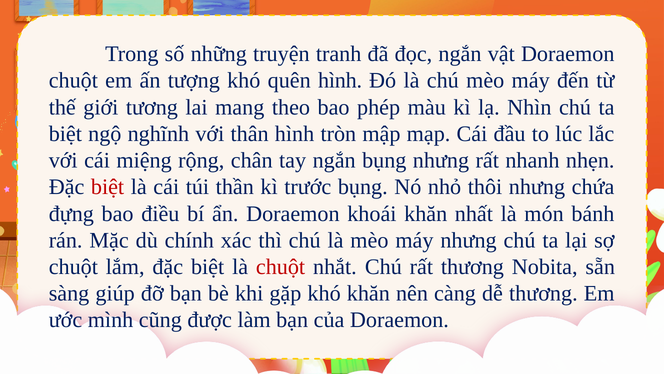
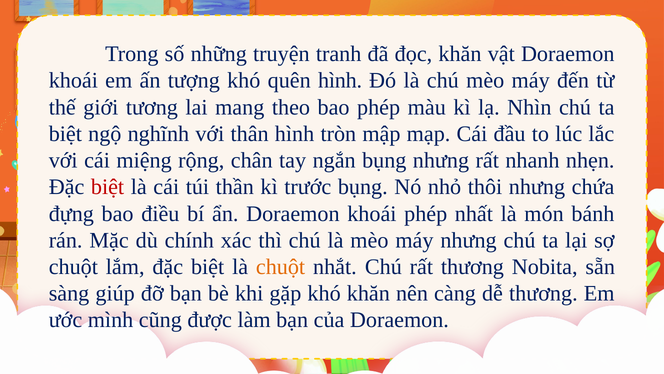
đọc ngắn: ngắn -> khăn
chuột at (73, 81): chuột -> khoái
khoái khăn: khăn -> phép
chuột at (281, 267) colour: red -> orange
